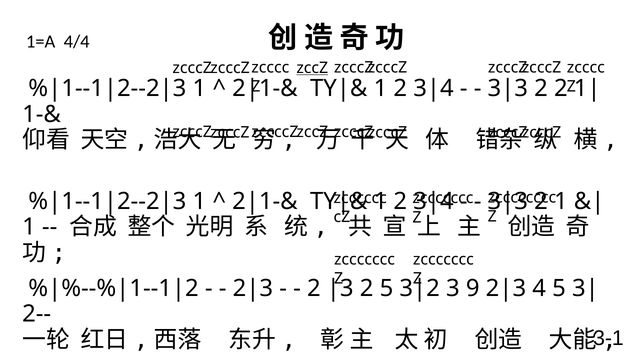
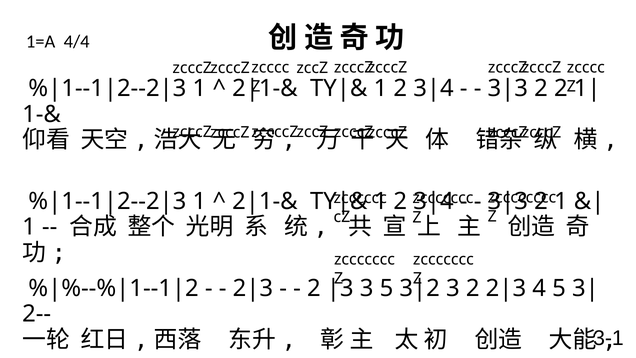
zccZ at (312, 68) underline: present -> none
2 at (367, 288): 2 -> 3
3 9: 9 -> 2
